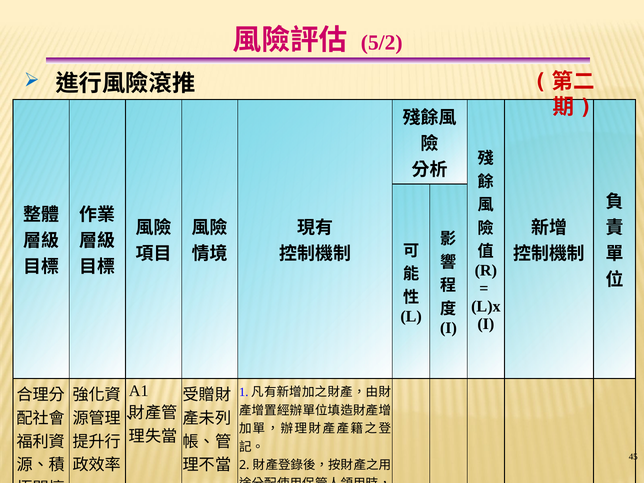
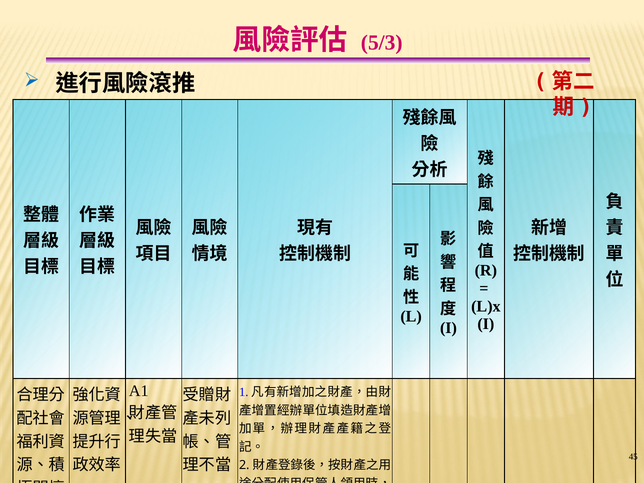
5/2: 5/2 -> 5/3
